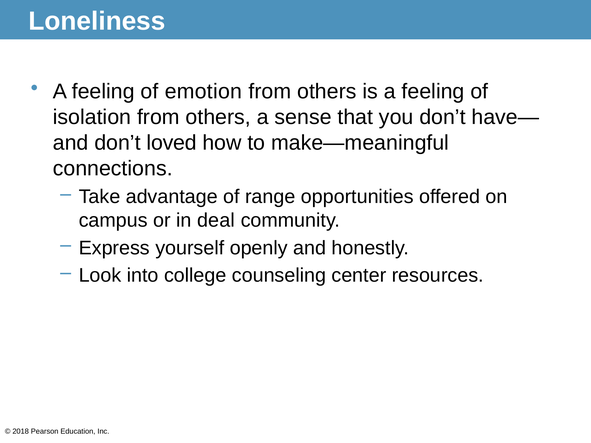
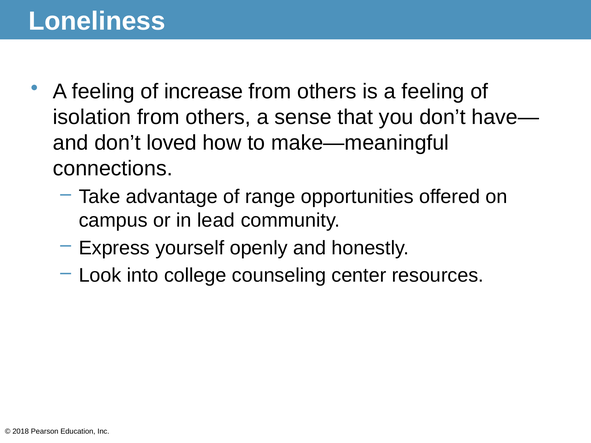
emotion: emotion -> increase
deal: deal -> lead
